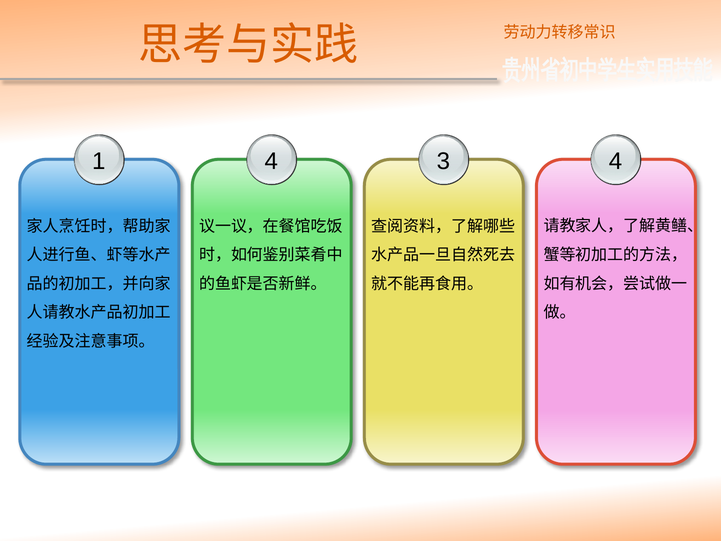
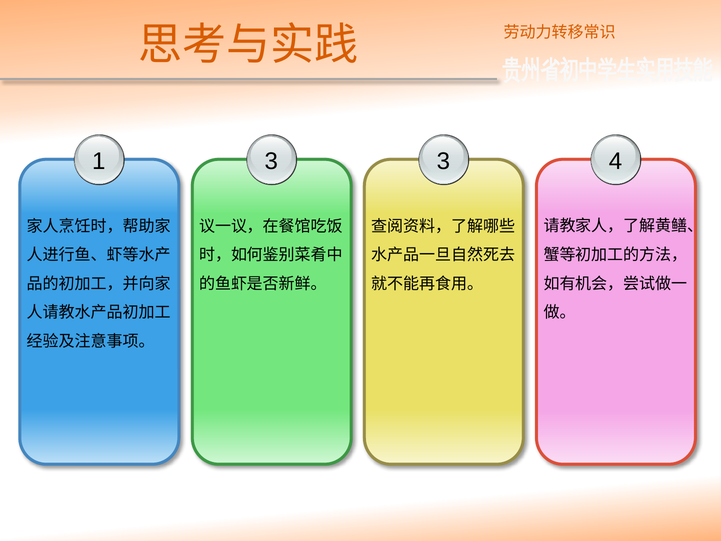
1 4: 4 -> 3
